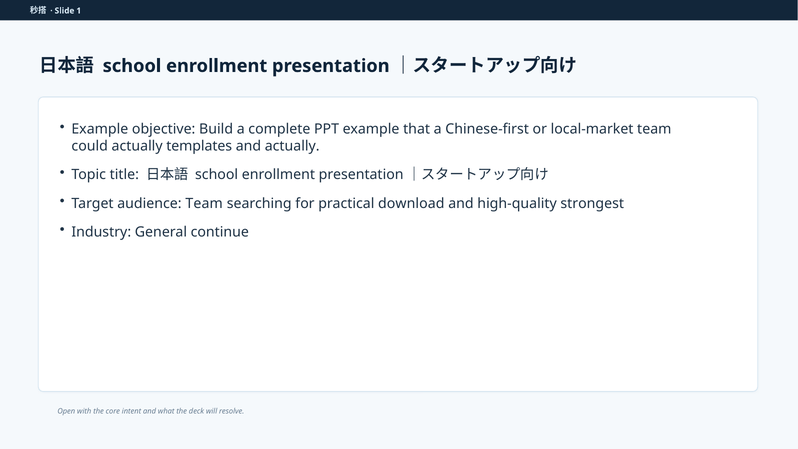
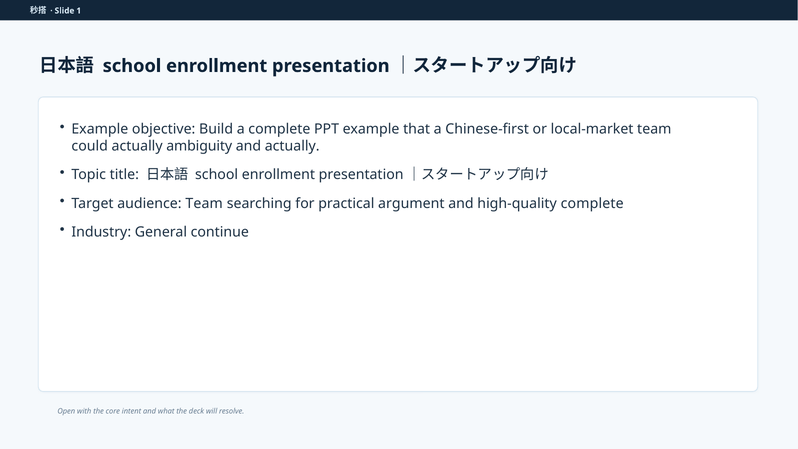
templates: templates -> ambiguity
download: download -> argument
high-quality strongest: strongest -> complete
